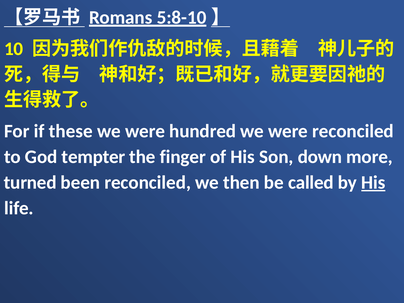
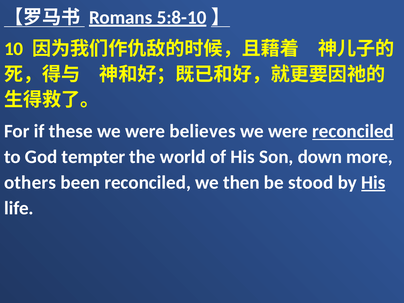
hundred: hundred -> believes
reconciled at (353, 131) underline: none -> present
finger: finger -> world
turned: turned -> others
called: called -> stood
